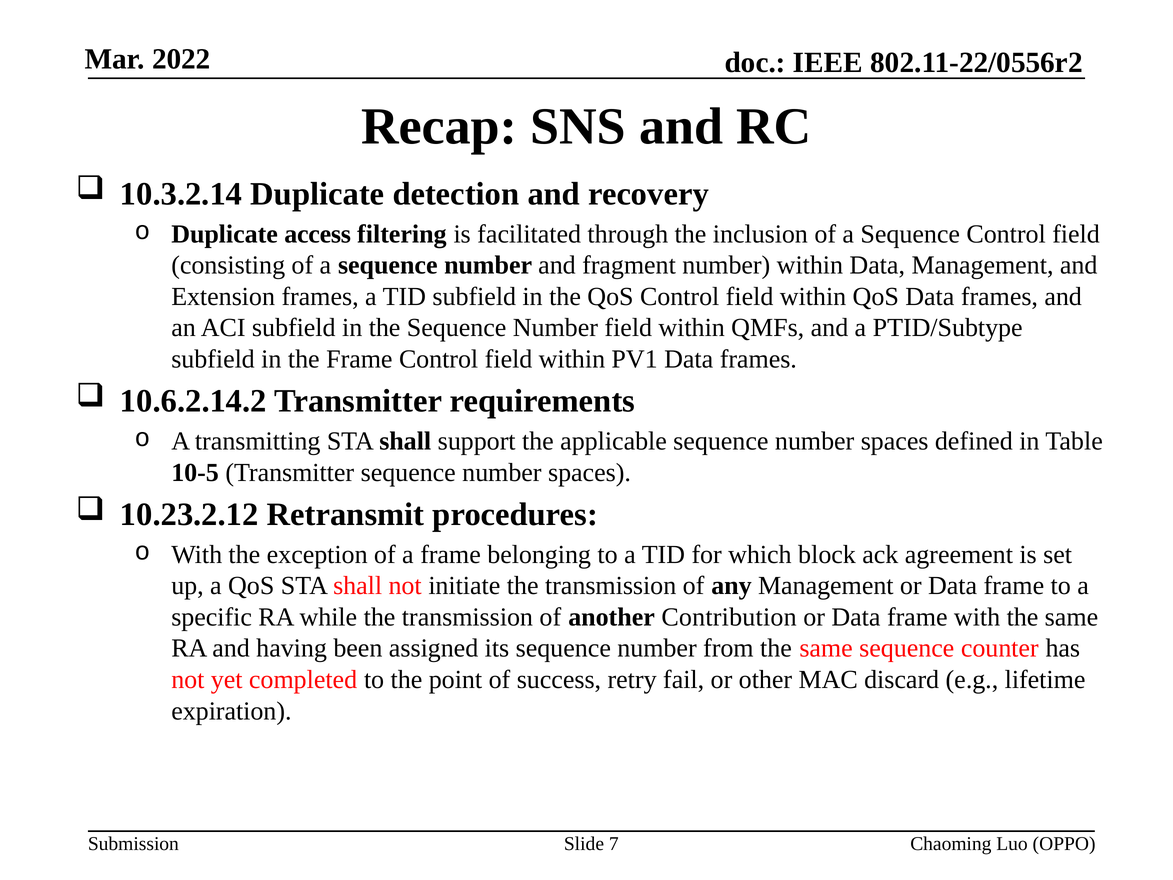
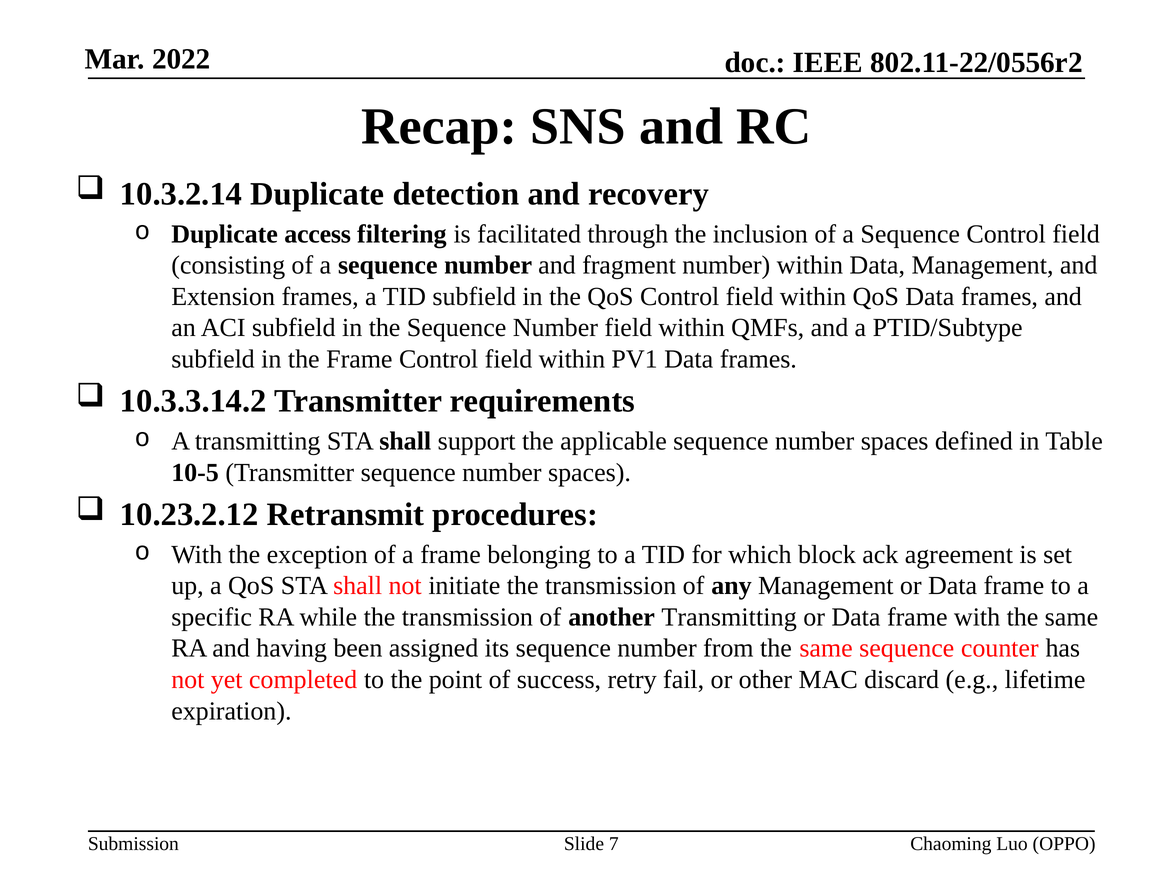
10.6.2.14.2: 10.6.2.14.2 -> 10.3.3.14.2
another Contribution: Contribution -> Transmitting
